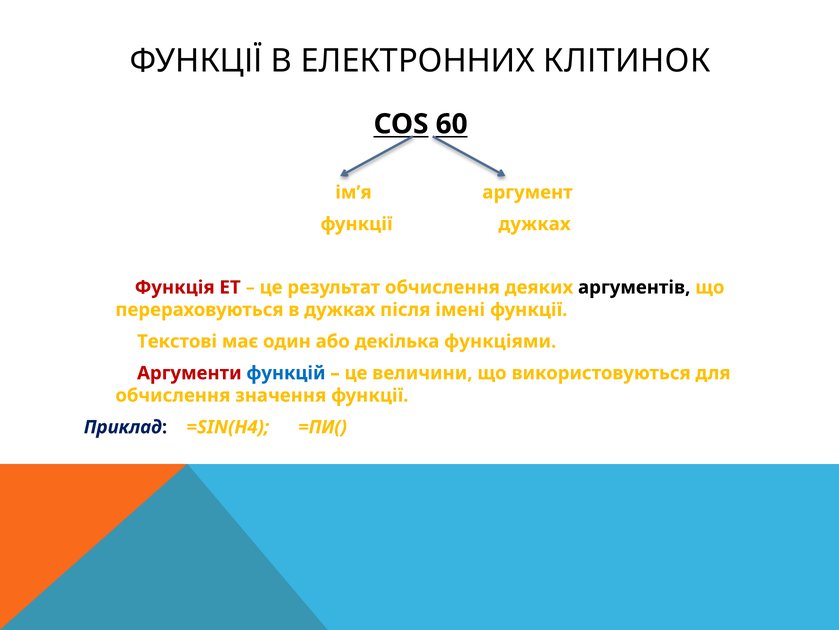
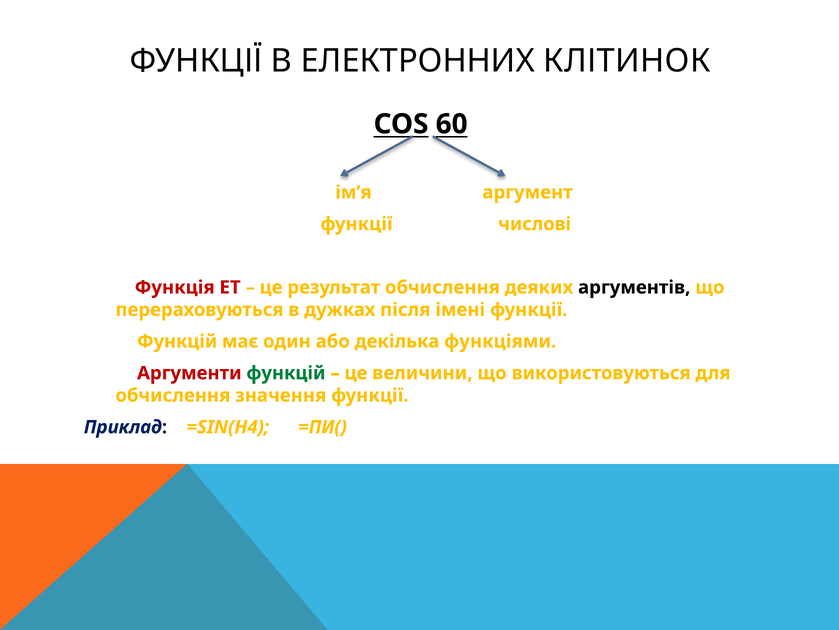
функції дужках: дужках -> числові
Текстові at (177, 341): Текстові -> Функцій
функцій at (286, 373) colour: blue -> green
